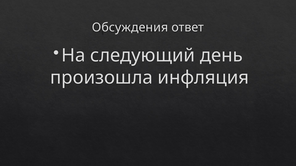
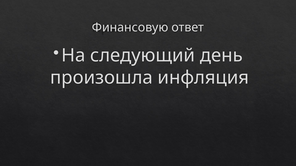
Обсуждения: Обсуждения -> Финансовую
